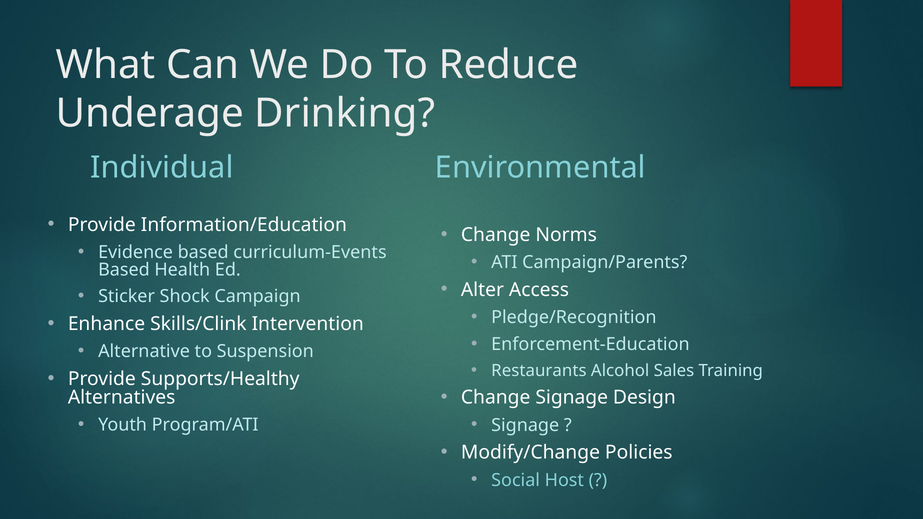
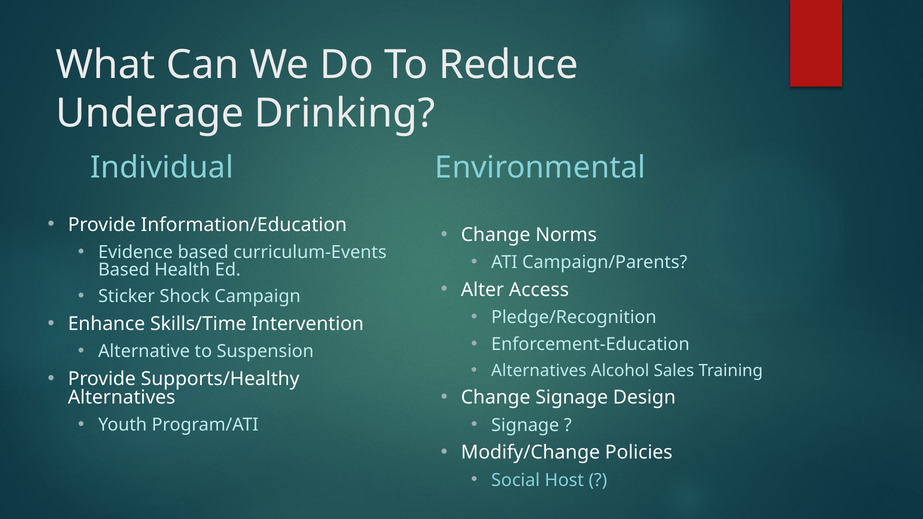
Skills/Clink: Skills/Clink -> Skills/Time
Restaurants at (539, 371): Restaurants -> Alternatives
